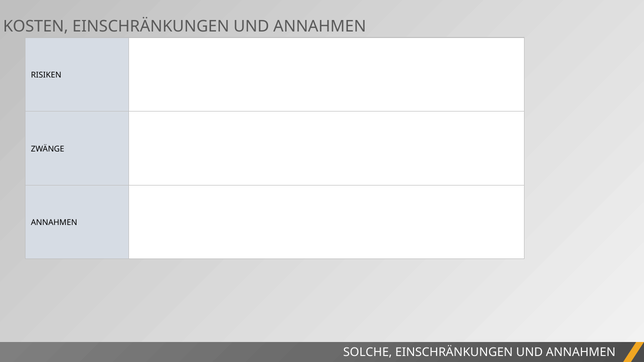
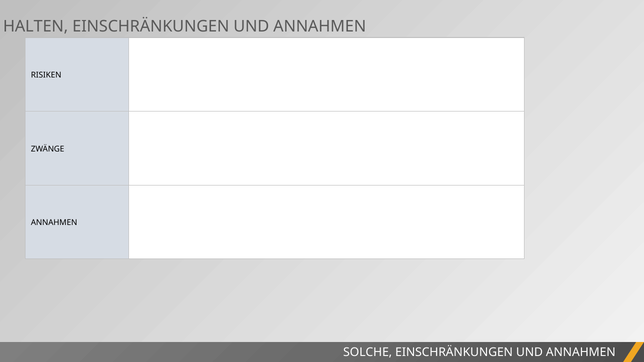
KOSTEN: KOSTEN -> HALTEN
